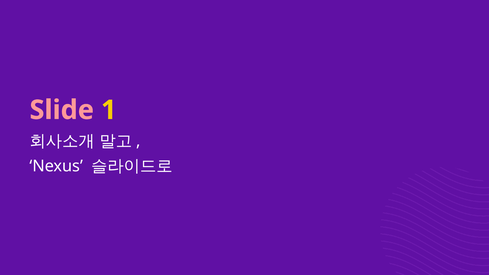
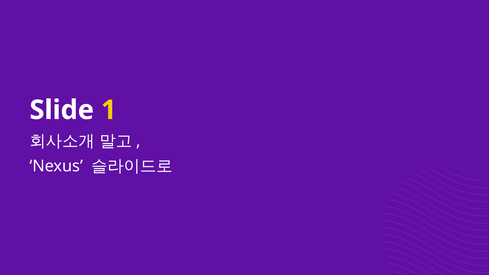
Slide colour: pink -> white
